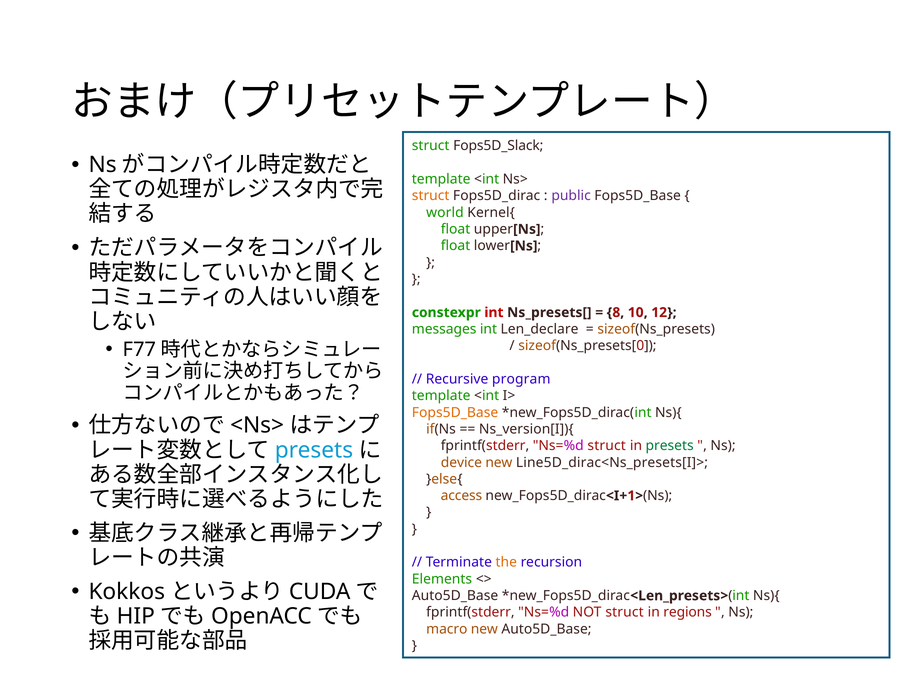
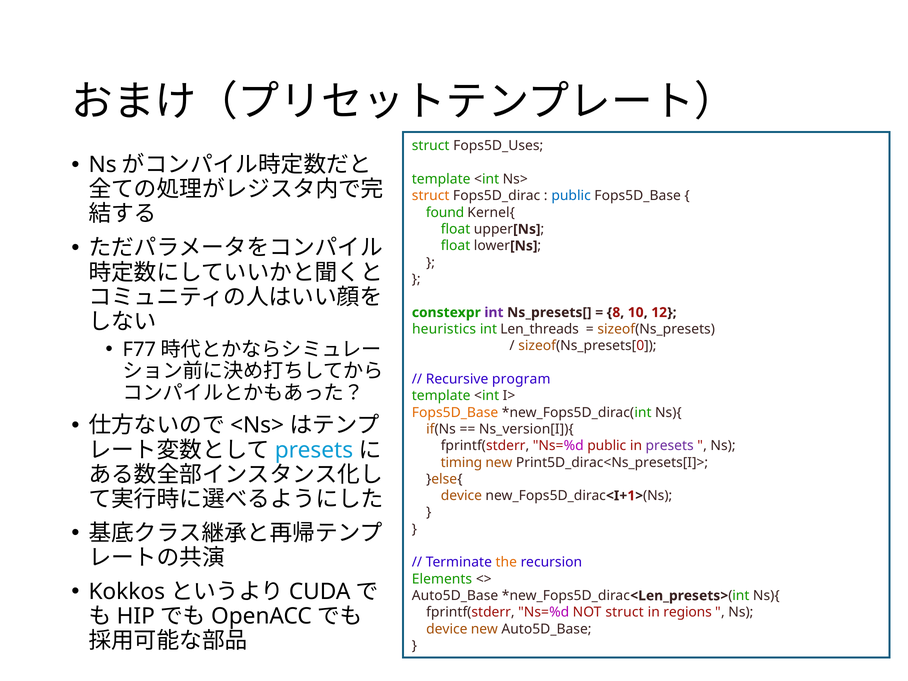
Fops5D_Slack: Fops5D_Slack -> Fops5D_Uses
public at (571, 196) colour: purple -> blue
world: world -> found
int at (494, 313) colour: red -> purple
messages: messages -> heuristics
Len_declare: Len_declare -> Len_threads
Ns=%d struct: struct -> public
presets colour: green -> purple
device: device -> timing
Line5D_dirac<Ns_presets[I]>: Line5D_dirac<Ns_presets[I]> -> Print5D_dirac<Ns_presets[I]>
access at (461, 496): access -> device
macro at (447, 629): macro -> device
